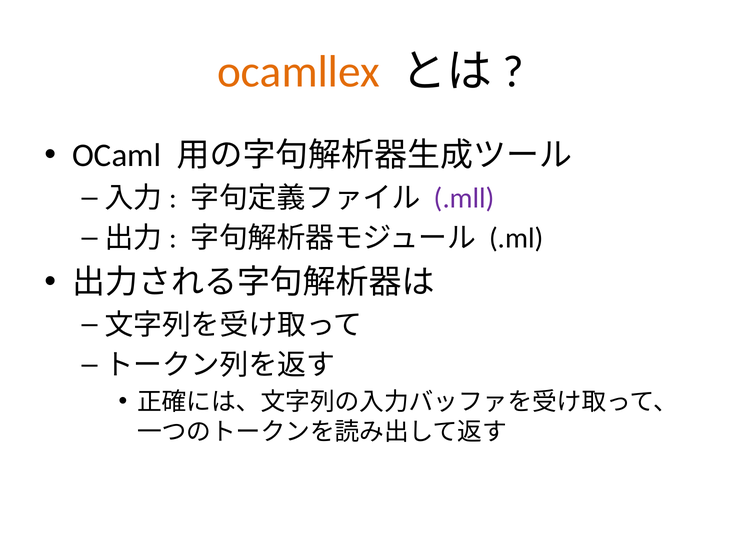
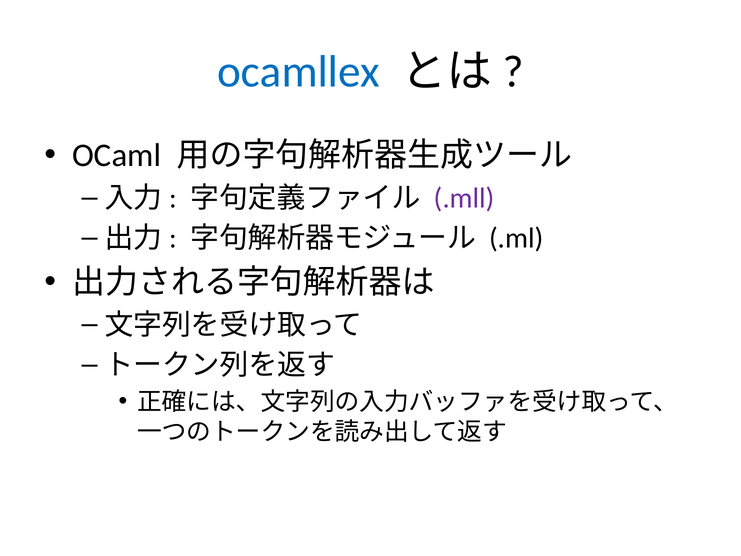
ocamllex colour: orange -> blue
